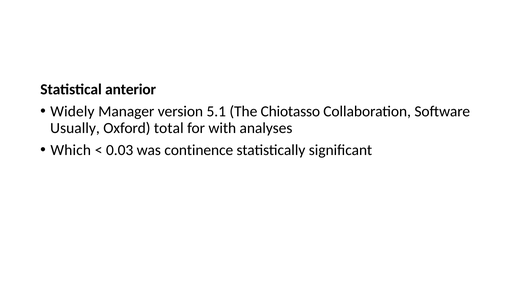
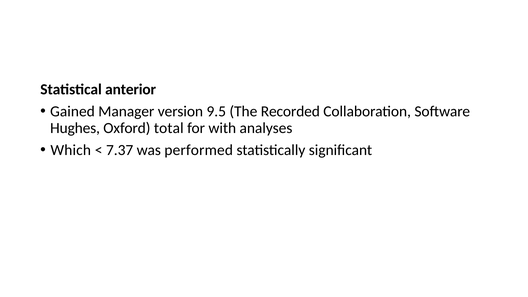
Widely: Widely -> Gained
5.1: 5.1 -> 9.5
Chiotasso: Chiotasso -> Recorded
Usually: Usually -> Hughes
0.03: 0.03 -> 7.37
continence: continence -> performed
